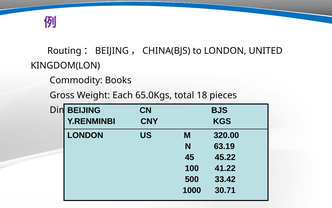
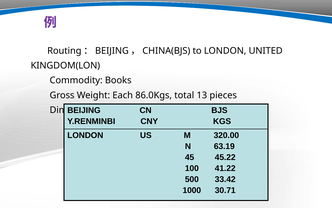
65.0Kgs: 65.0Kgs -> 86.0Kgs
18: 18 -> 13
